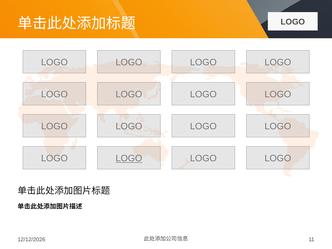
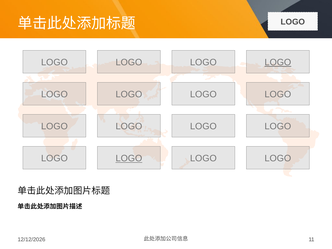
LOGO at (278, 62) underline: none -> present
